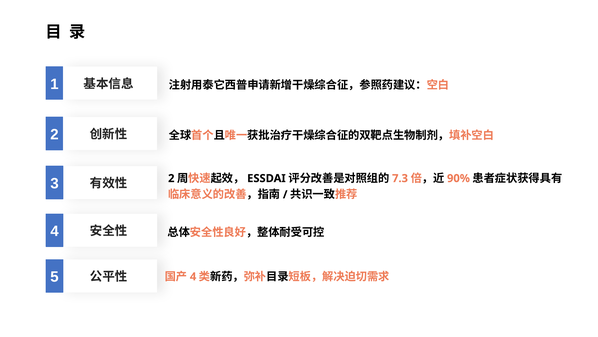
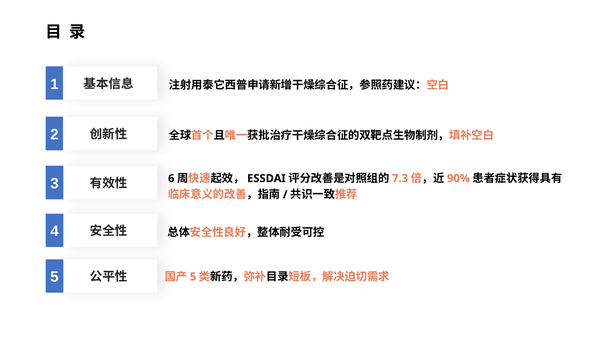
3 2: 2 -> 6
4 at (193, 276): 4 -> 5
